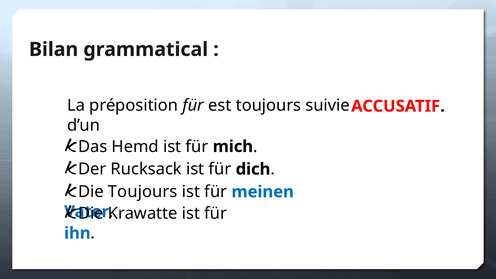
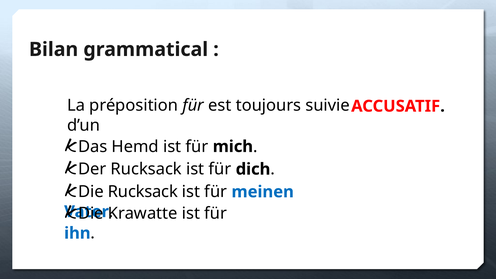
Die Toujours: Toujours -> Rucksack
